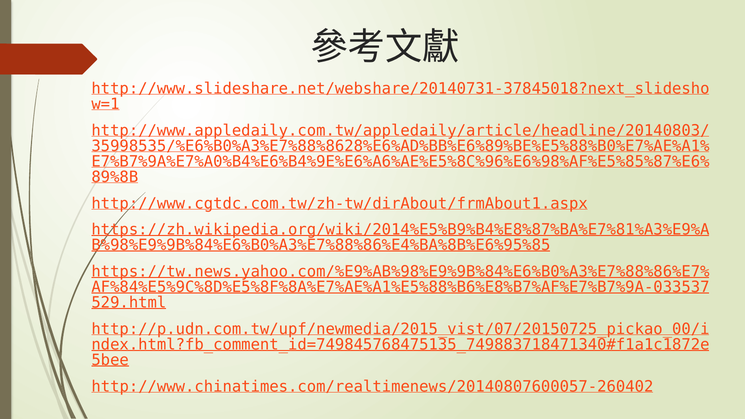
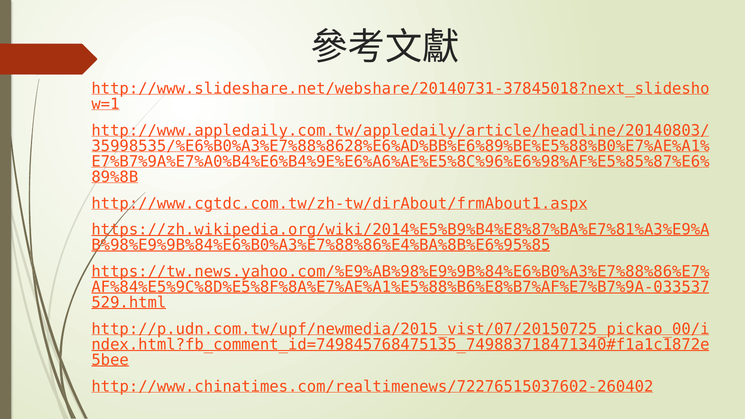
http://www.chinatimes.com/realtimenews/20140807600057-260402: http://www.chinatimes.com/realtimenews/20140807600057-260402 -> http://www.chinatimes.com/realtimenews/72276515037602-260402
